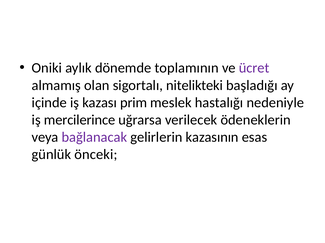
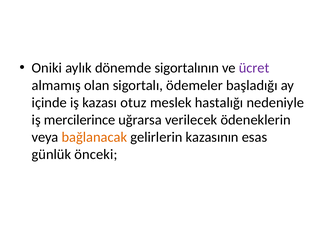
toplamının: toplamının -> sigortalının
nitelikteki: nitelikteki -> ödemeler
prim: prim -> otuz
bağlanacak colour: purple -> orange
